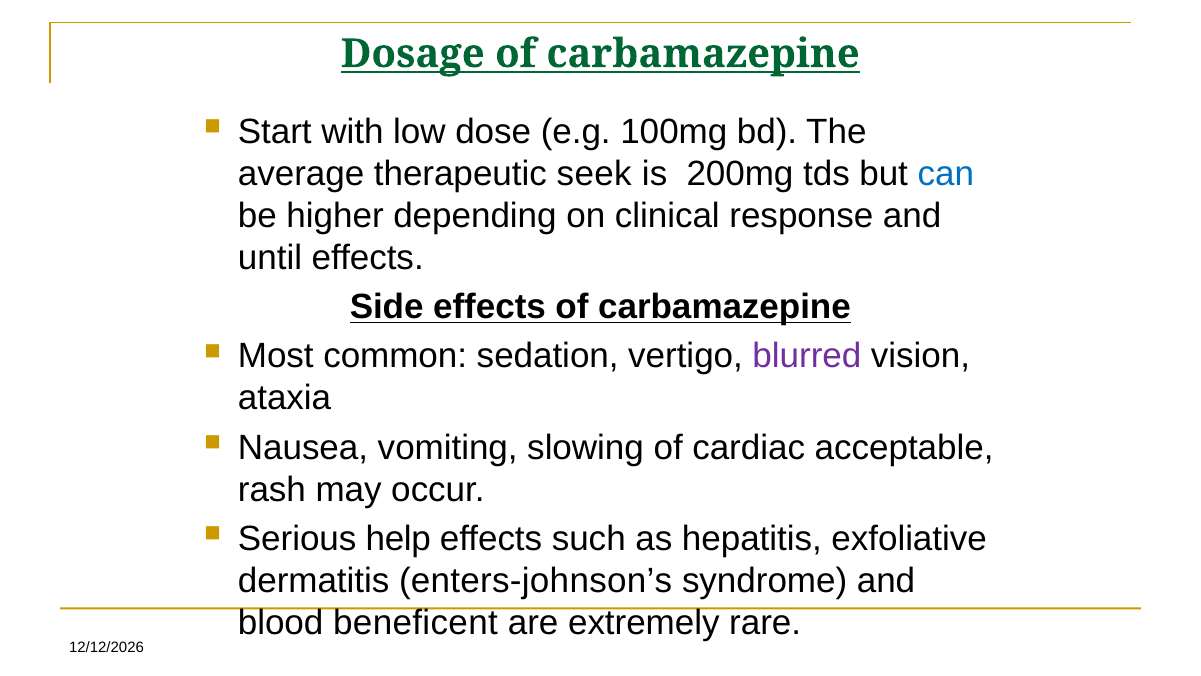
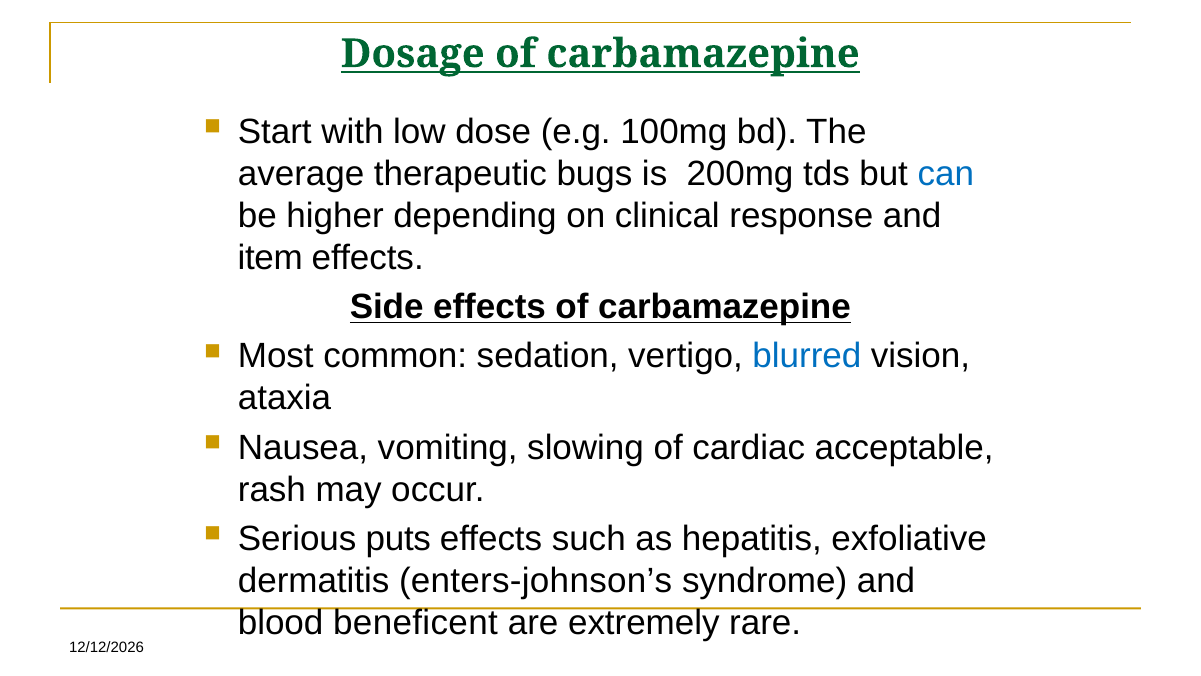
seek: seek -> bugs
until: until -> item
blurred colour: purple -> blue
help: help -> puts
